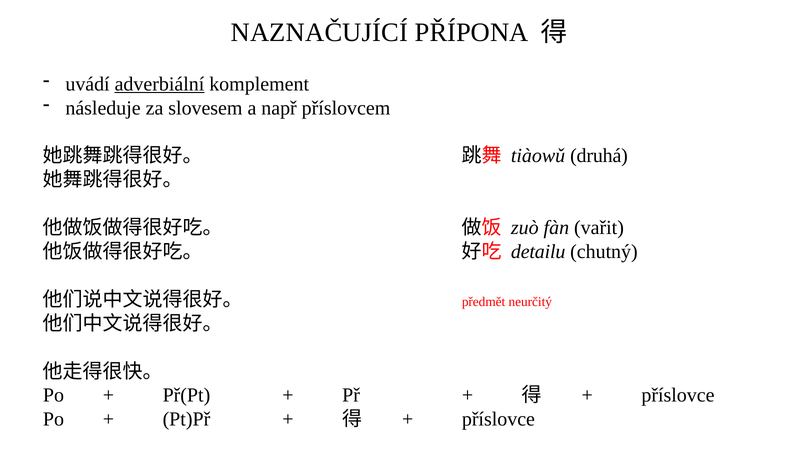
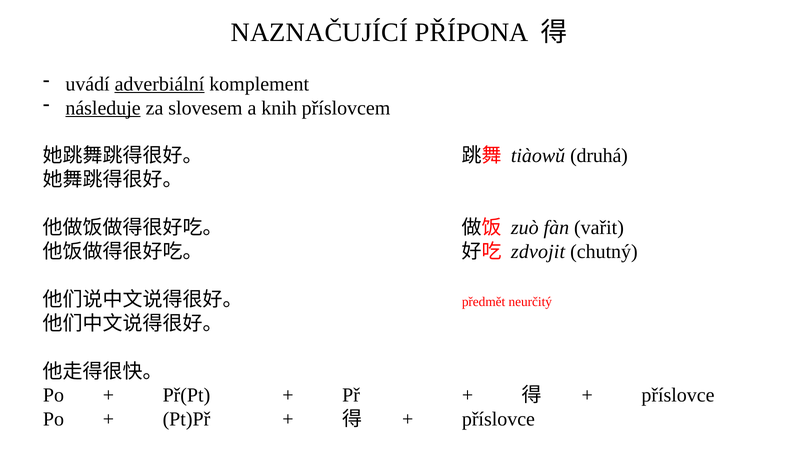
následuje underline: none -> present
např: např -> knih
detailu: detailu -> zdvojit
